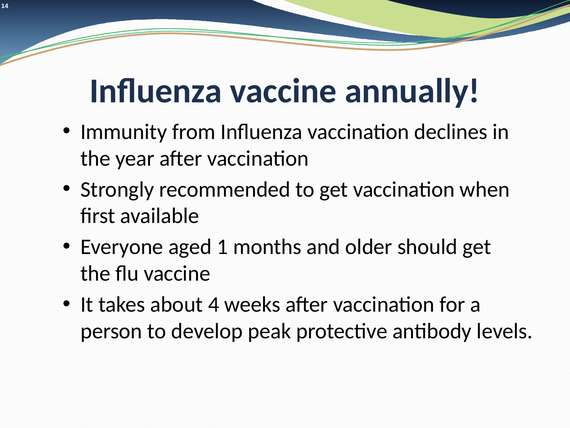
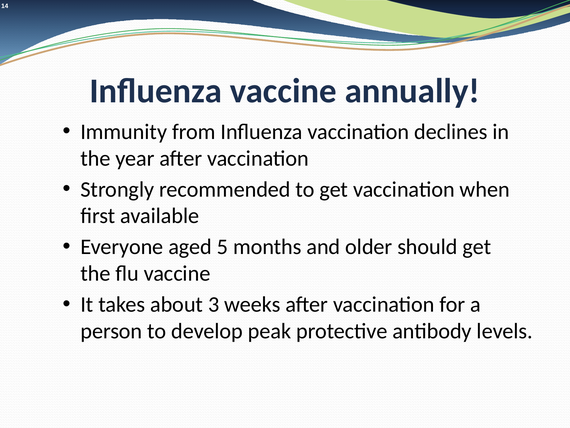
1: 1 -> 5
4: 4 -> 3
